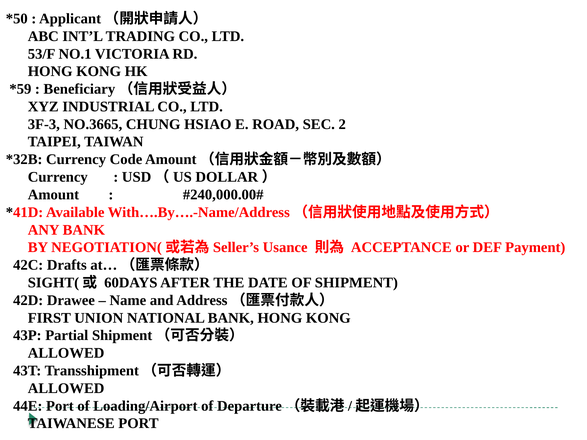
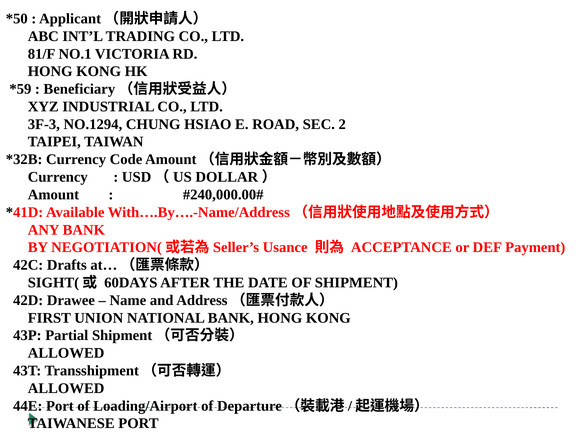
53/F: 53/F -> 81/F
NO.3665: NO.3665 -> NO.1294
